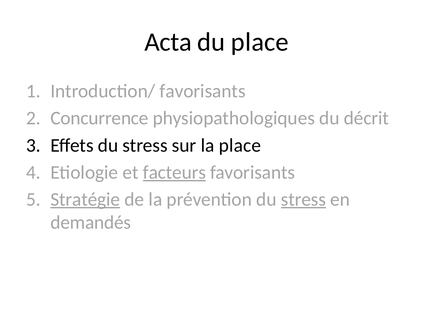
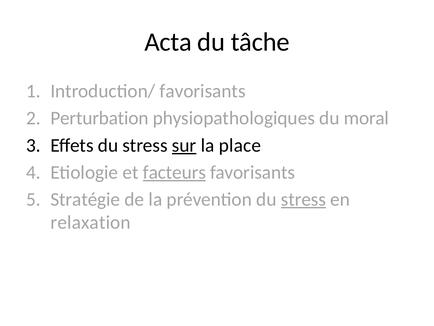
du place: place -> tâche
Concurrence: Concurrence -> Perturbation
décrit: décrit -> moral
sur underline: none -> present
Stratégie underline: present -> none
demandés: demandés -> relaxation
